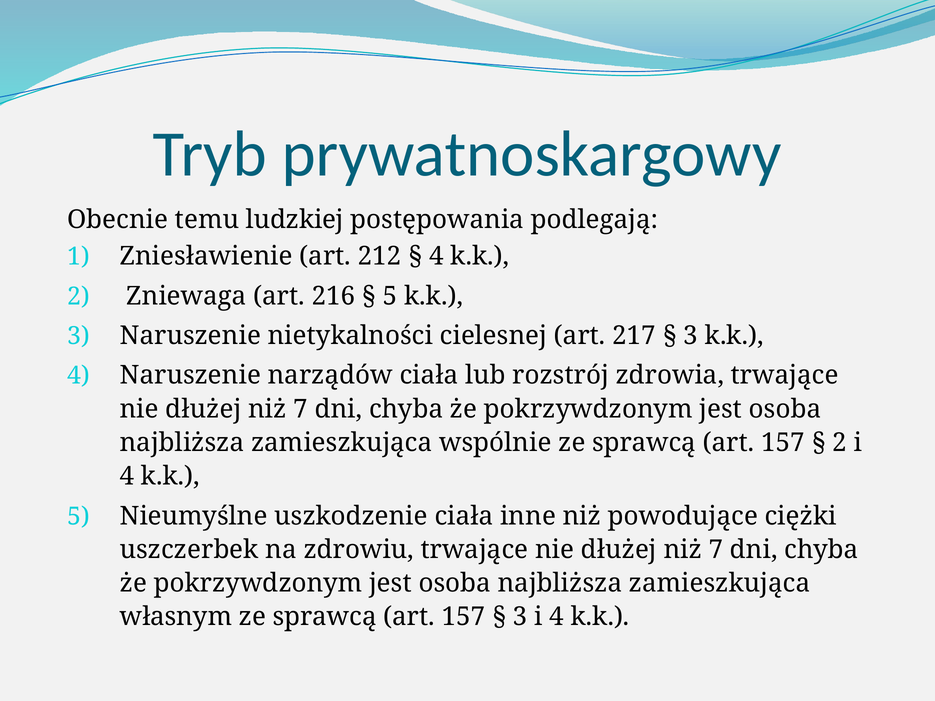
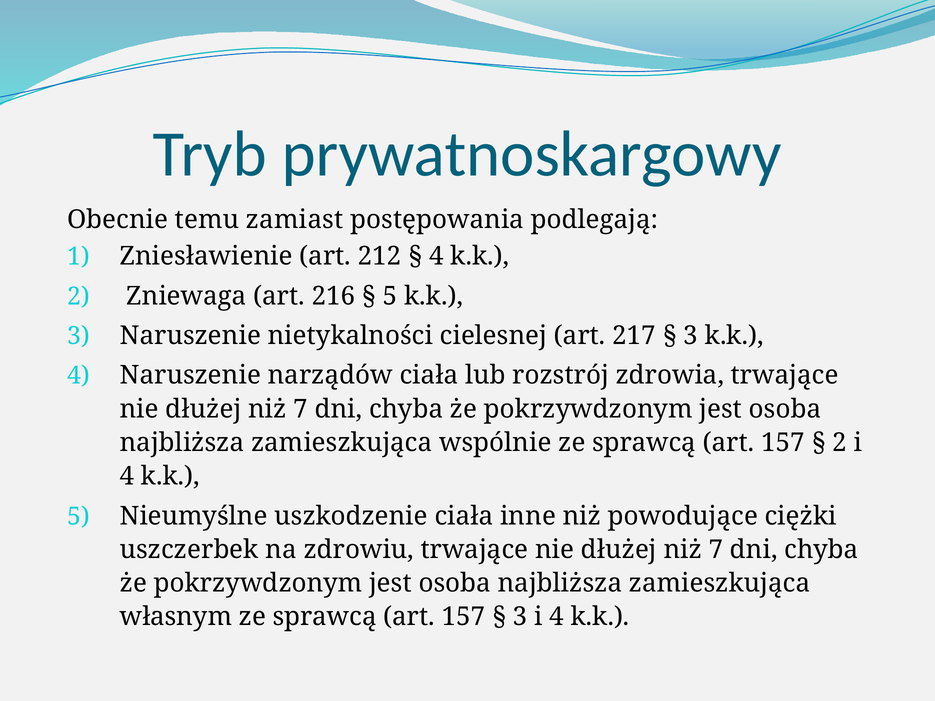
ludzkiej: ludzkiej -> zamiast
